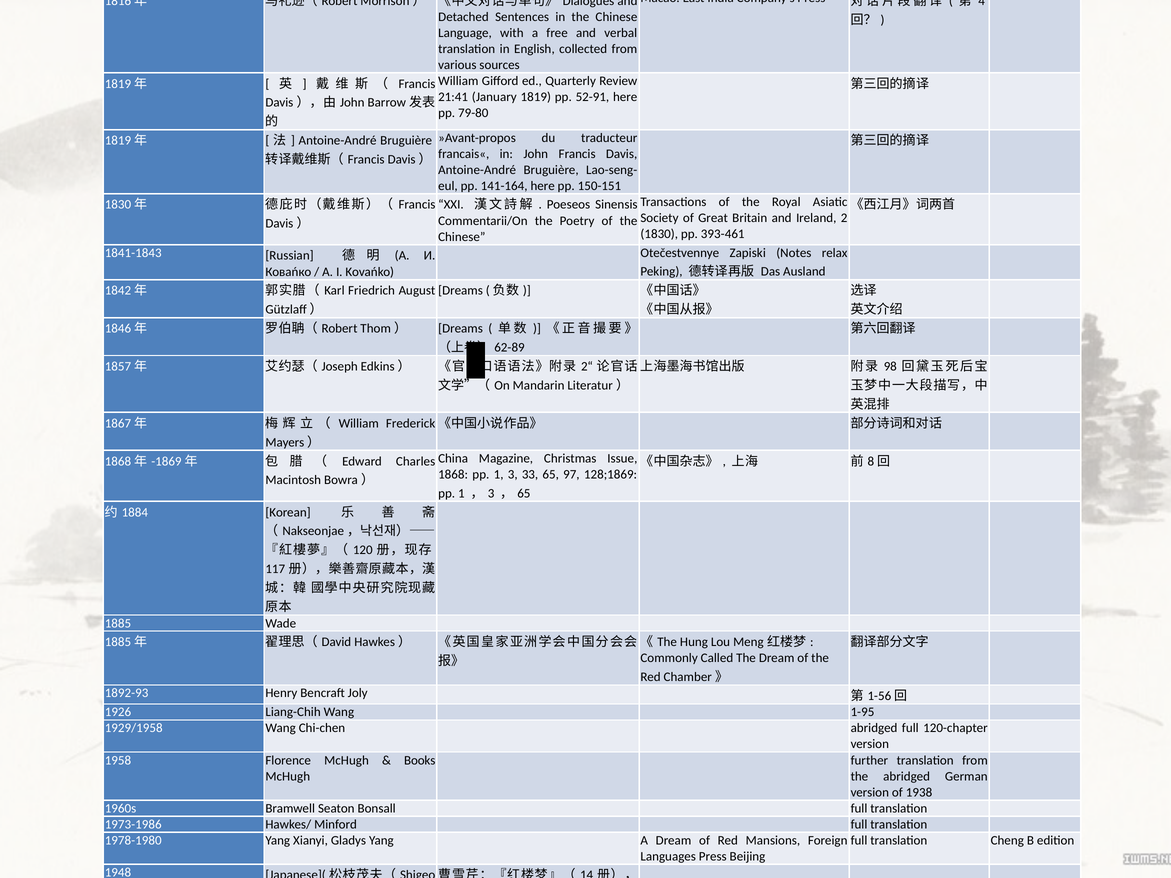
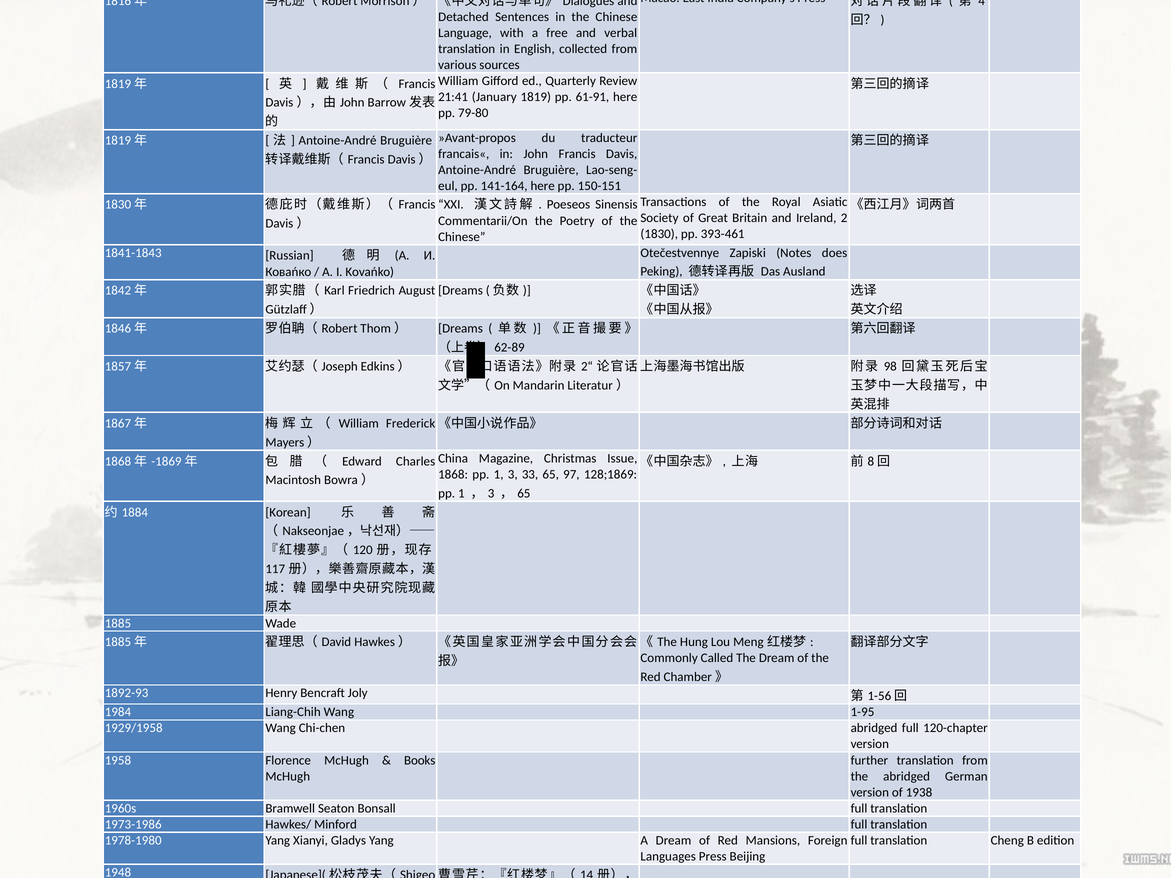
52-91: 52-91 -> 61-91
relax: relax -> does
1926: 1926 -> 1984
